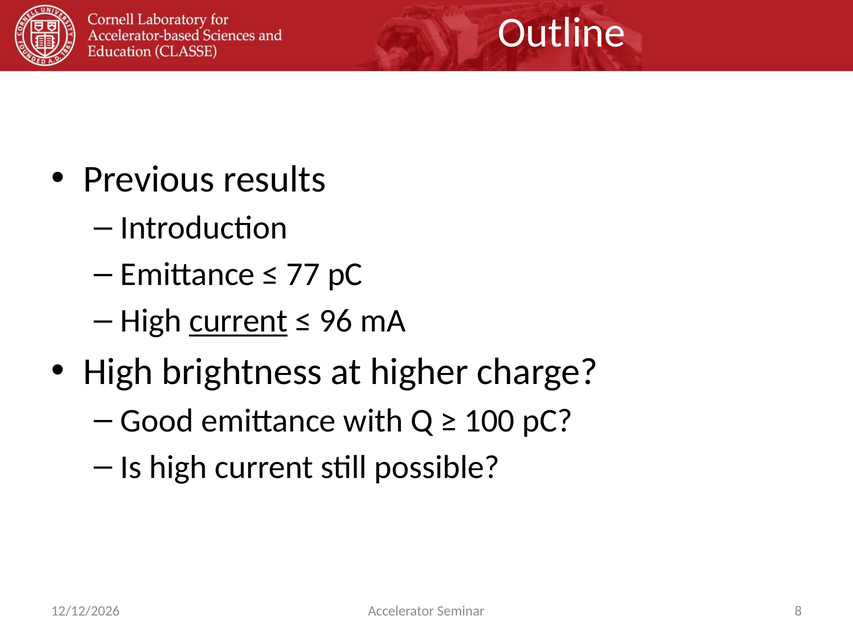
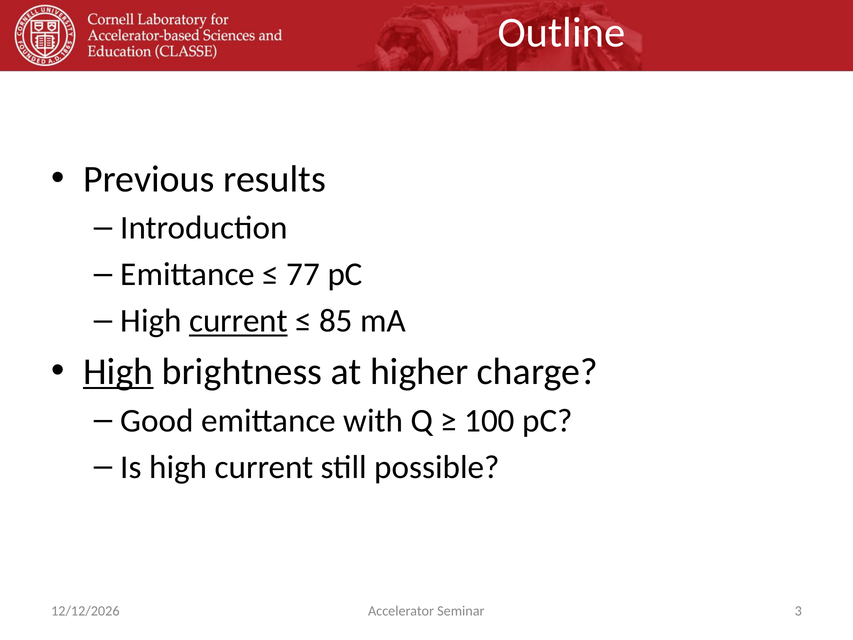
96: 96 -> 85
High at (118, 371) underline: none -> present
8: 8 -> 3
